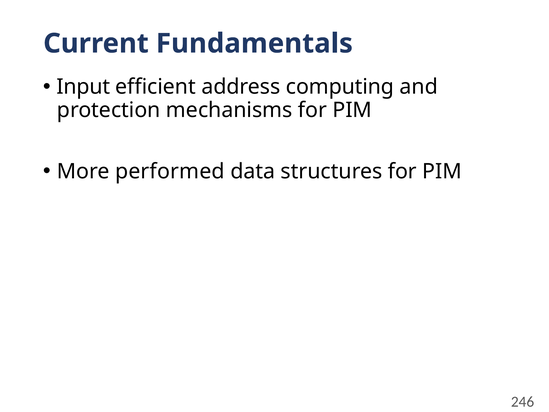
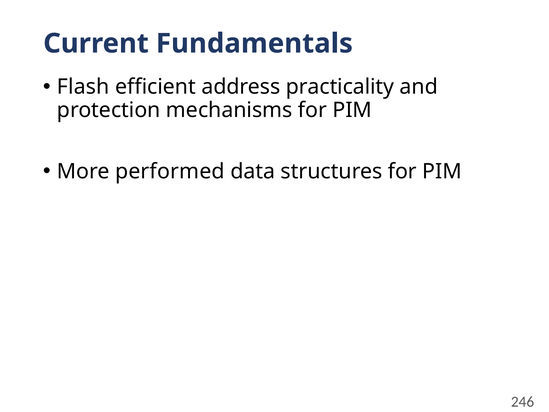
Input: Input -> Flash
computing: computing -> practicality
